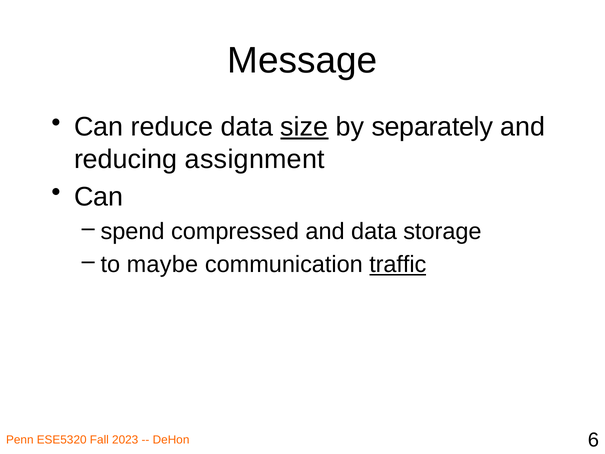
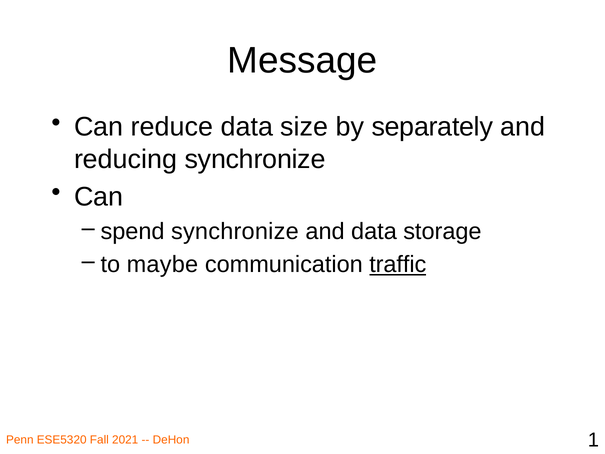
size underline: present -> none
reducing assignment: assignment -> synchronize
spend compressed: compressed -> synchronize
2023: 2023 -> 2021
6: 6 -> 1
